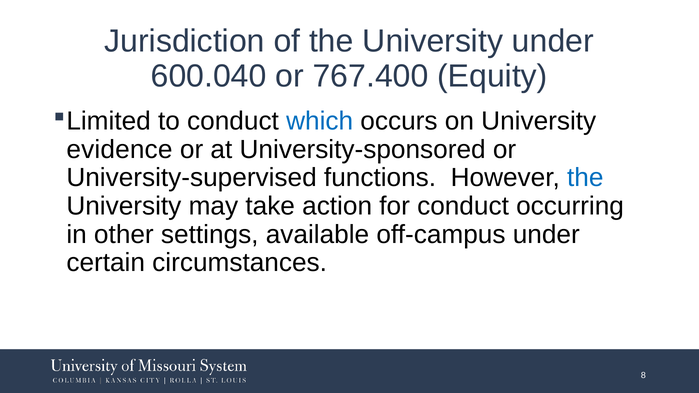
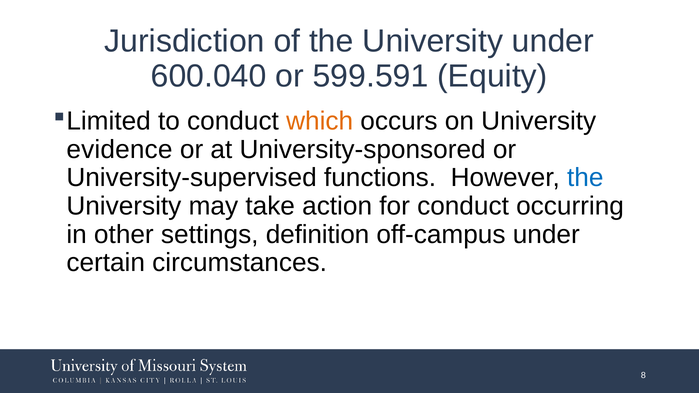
767.400: 767.400 -> 599.591
which colour: blue -> orange
available: available -> definition
